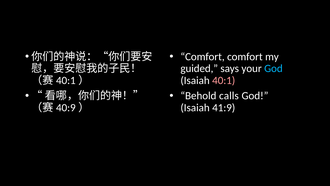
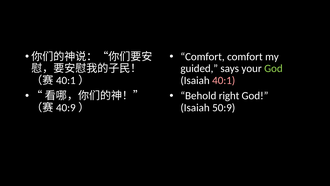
God at (273, 68) colour: light blue -> light green
calls: calls -> right
41:9: 41:9 -> 50:9
